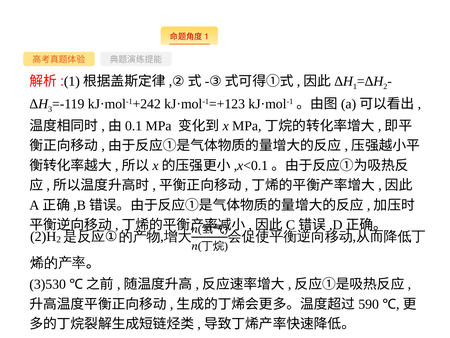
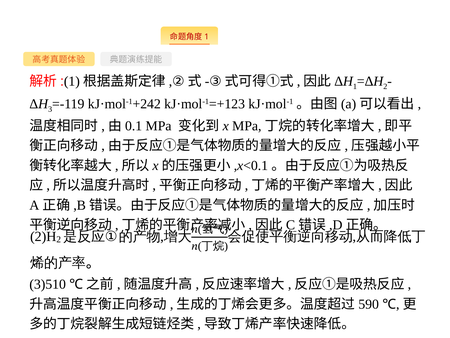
3)530: 3)530 -> 3)510
